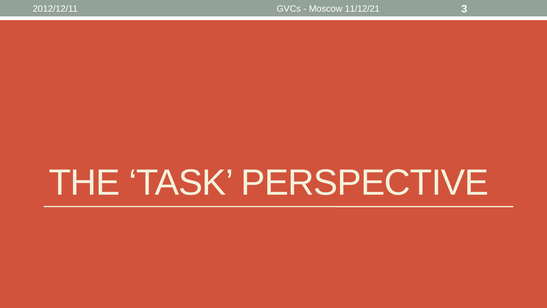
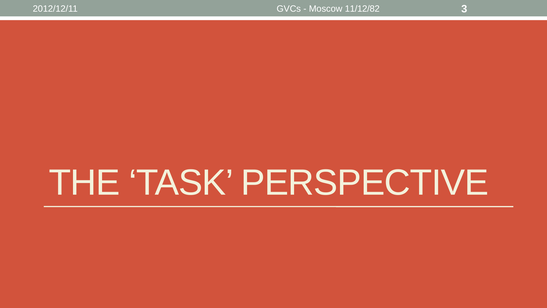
11/12/21: 11/12/21 -> 11/12/82
